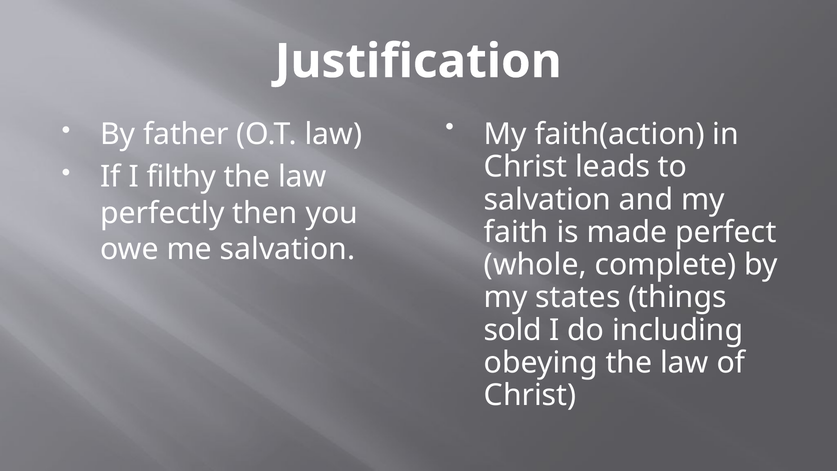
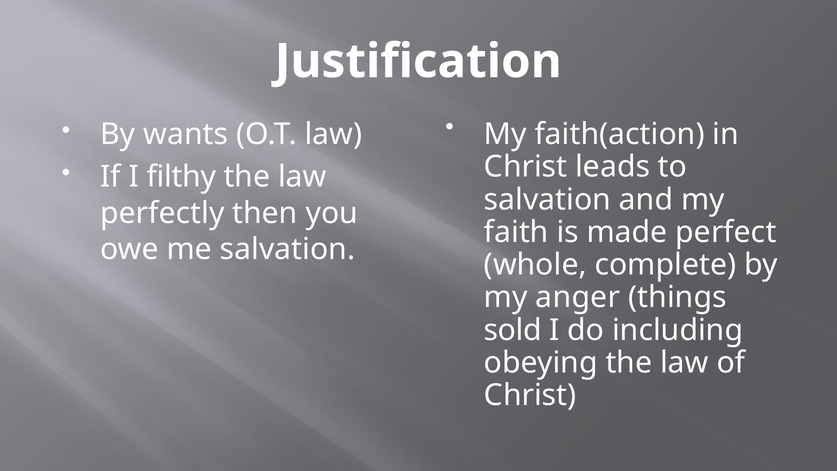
father: father -> wants
states: states -> anger
